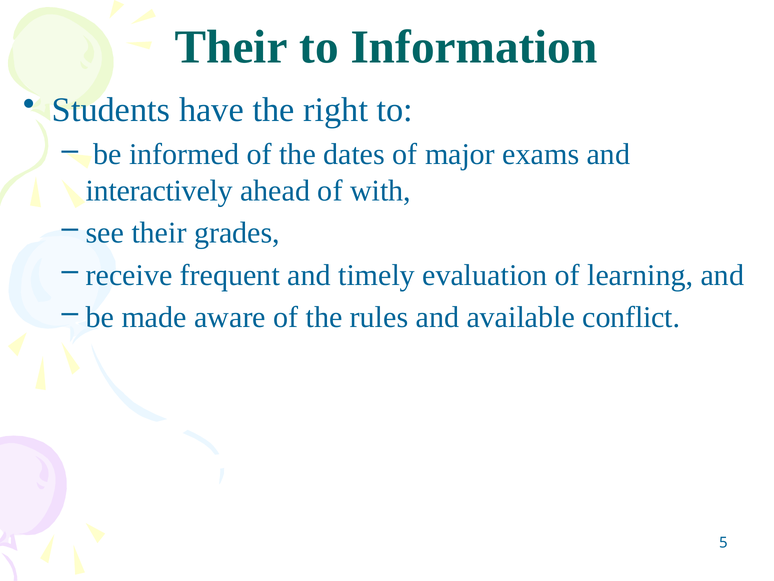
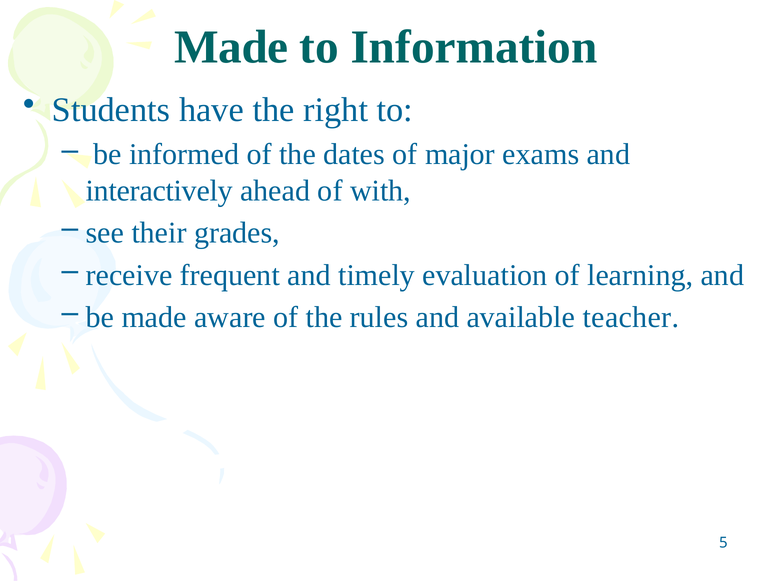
Their at (231, 47): Their -> Made
conflict: conflict -> teacher
